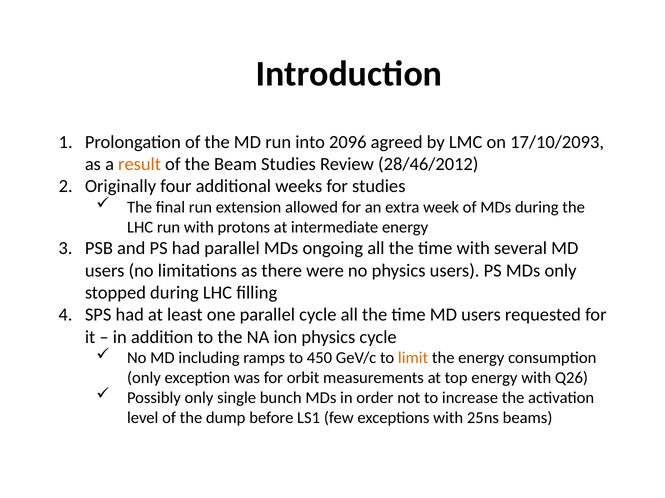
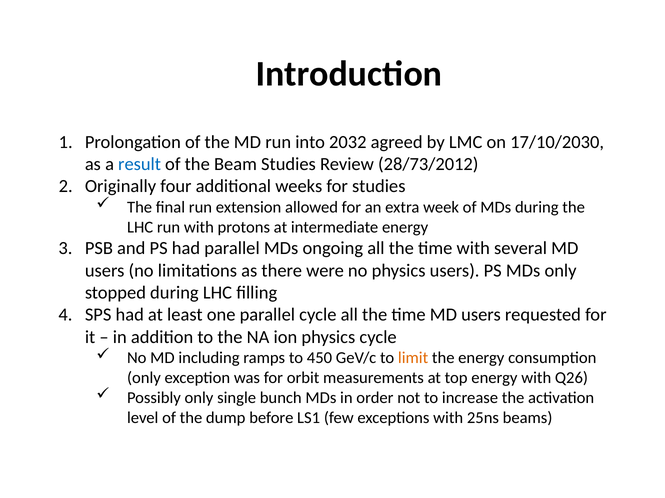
2096: 2096 -> 2032
17/10/2093: 17/10/2093 -> 17/10/2030
result colour: orange -> blue
28/46/2012: 28/46/2012 -> 28/73/2012
